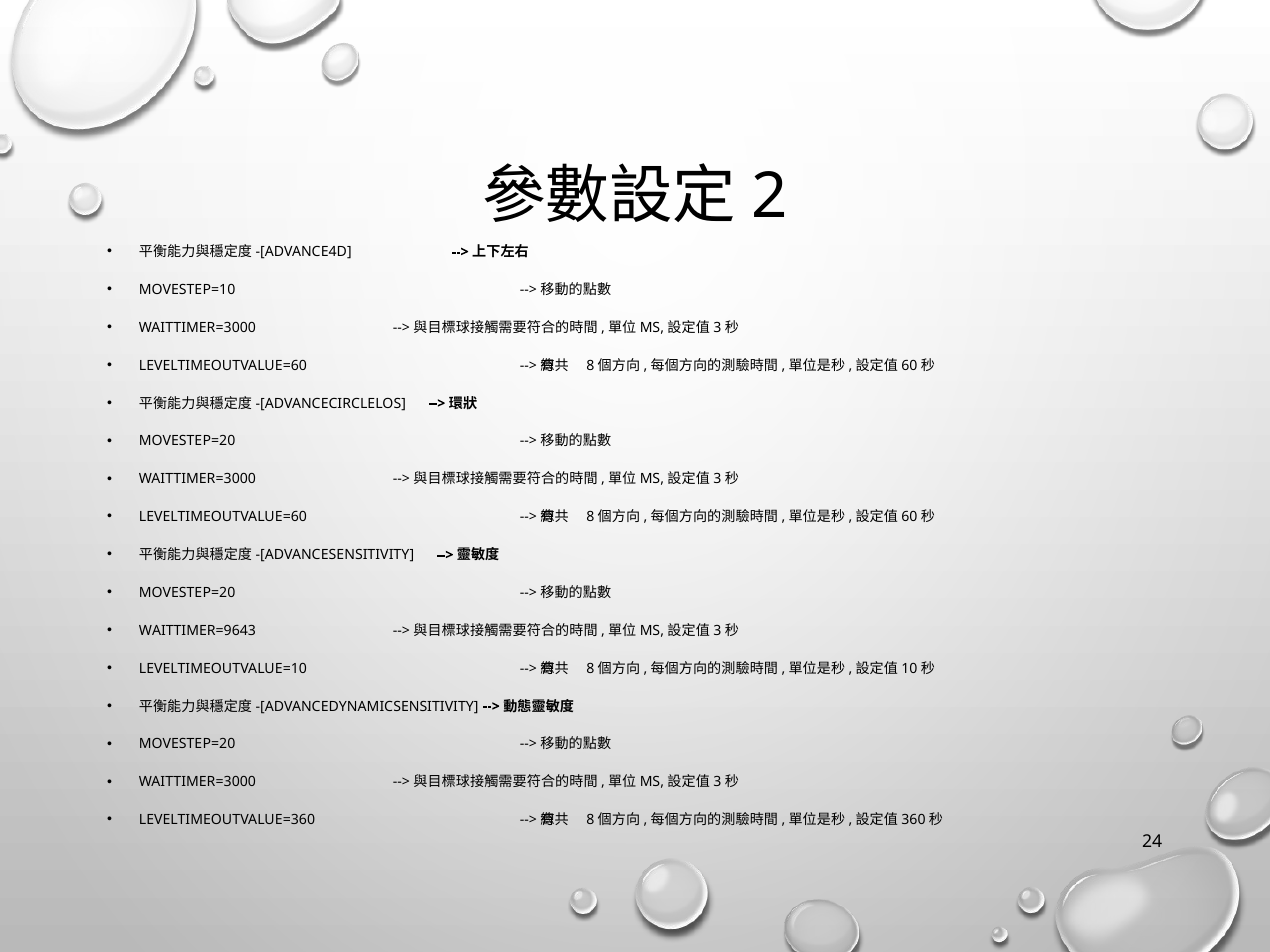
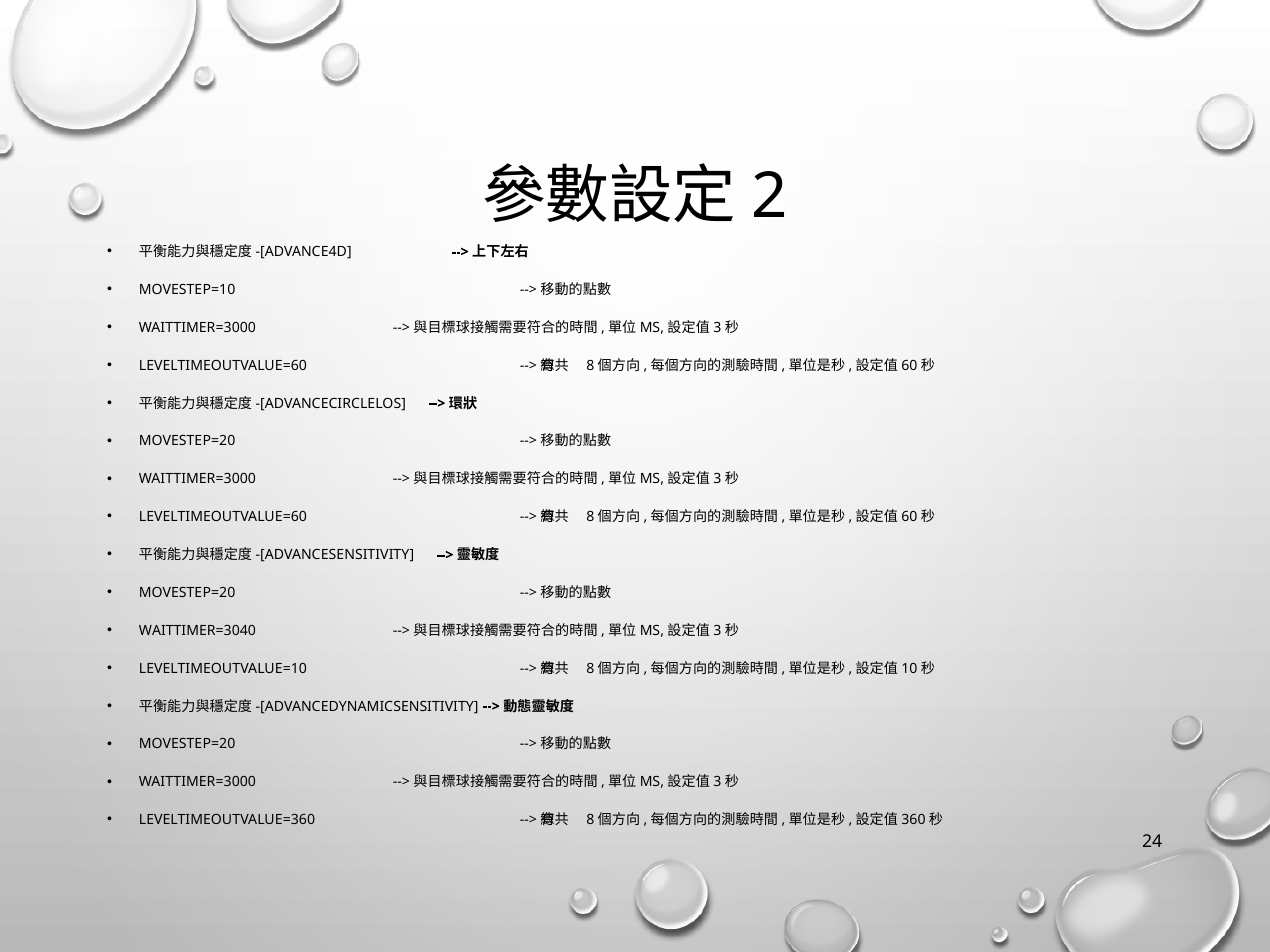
WAITTIMER=9643: WAITTIMER=9643 -> WAITTIMER=3040
